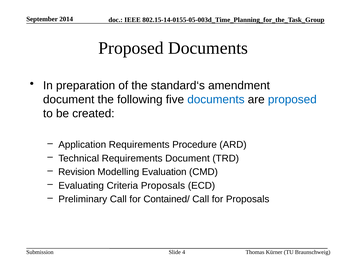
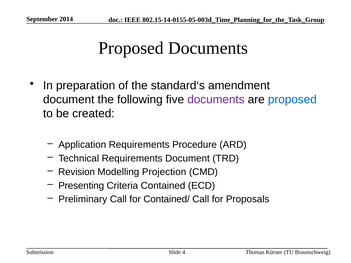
documents at (216, 100) colour: blue -> purple
Evaluation: Evaluation -> Projection
Evaluating: Evaluating -> Presenting
Criteria Proposals: Proposals -> Contained
